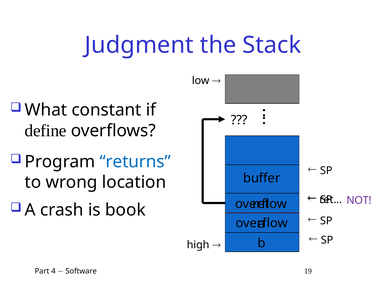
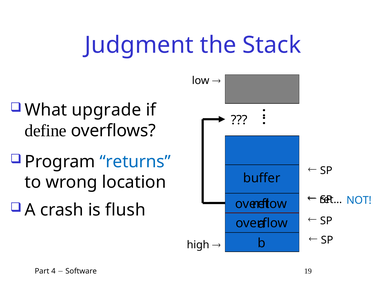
constant: constant -> upgrade
NOT colour: purple -> blue
book: book -> flush
